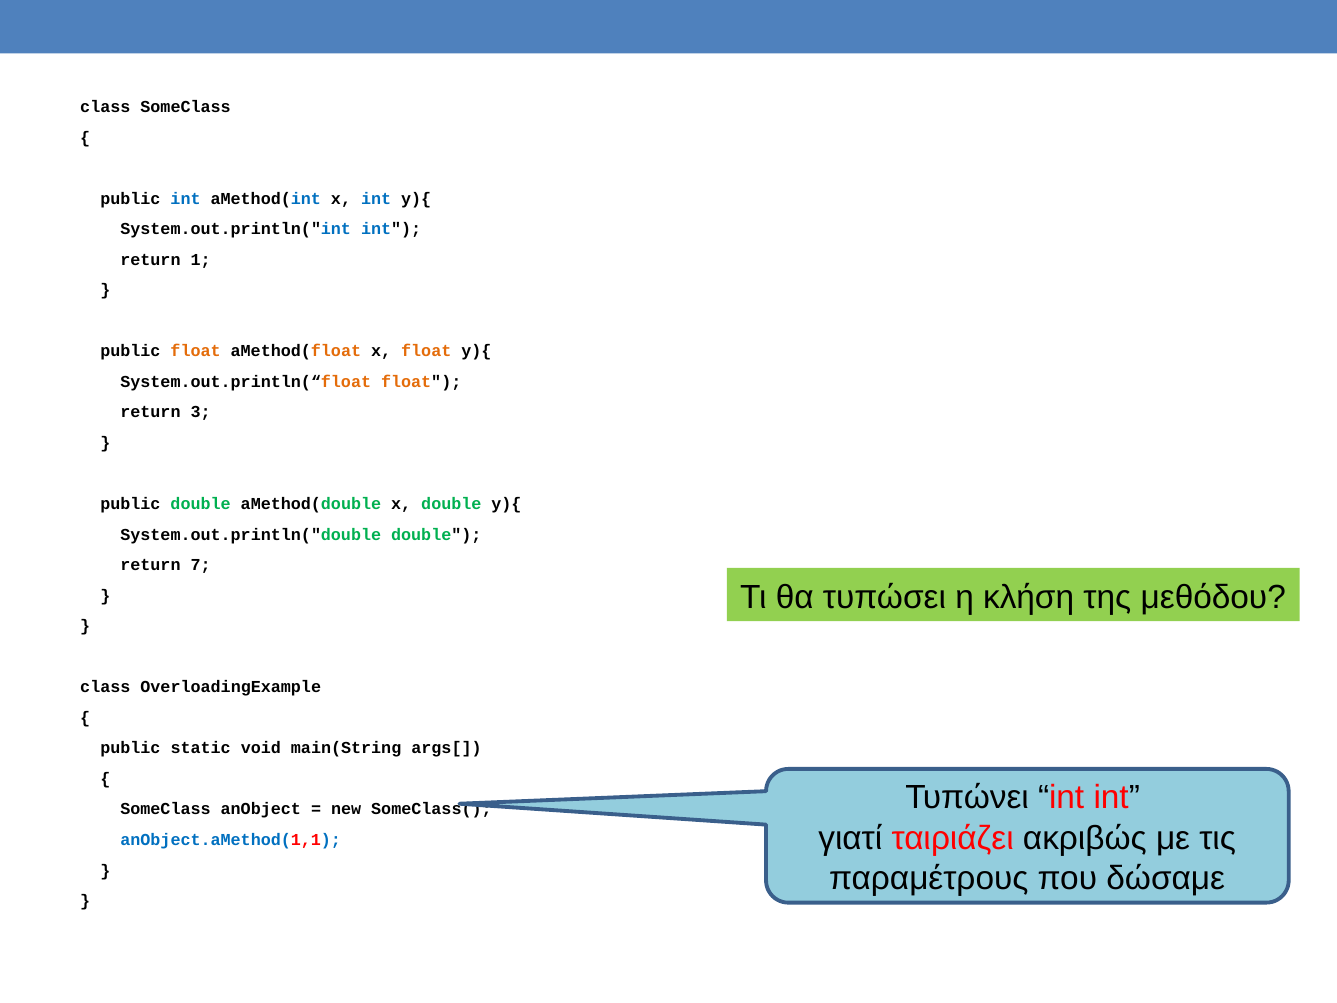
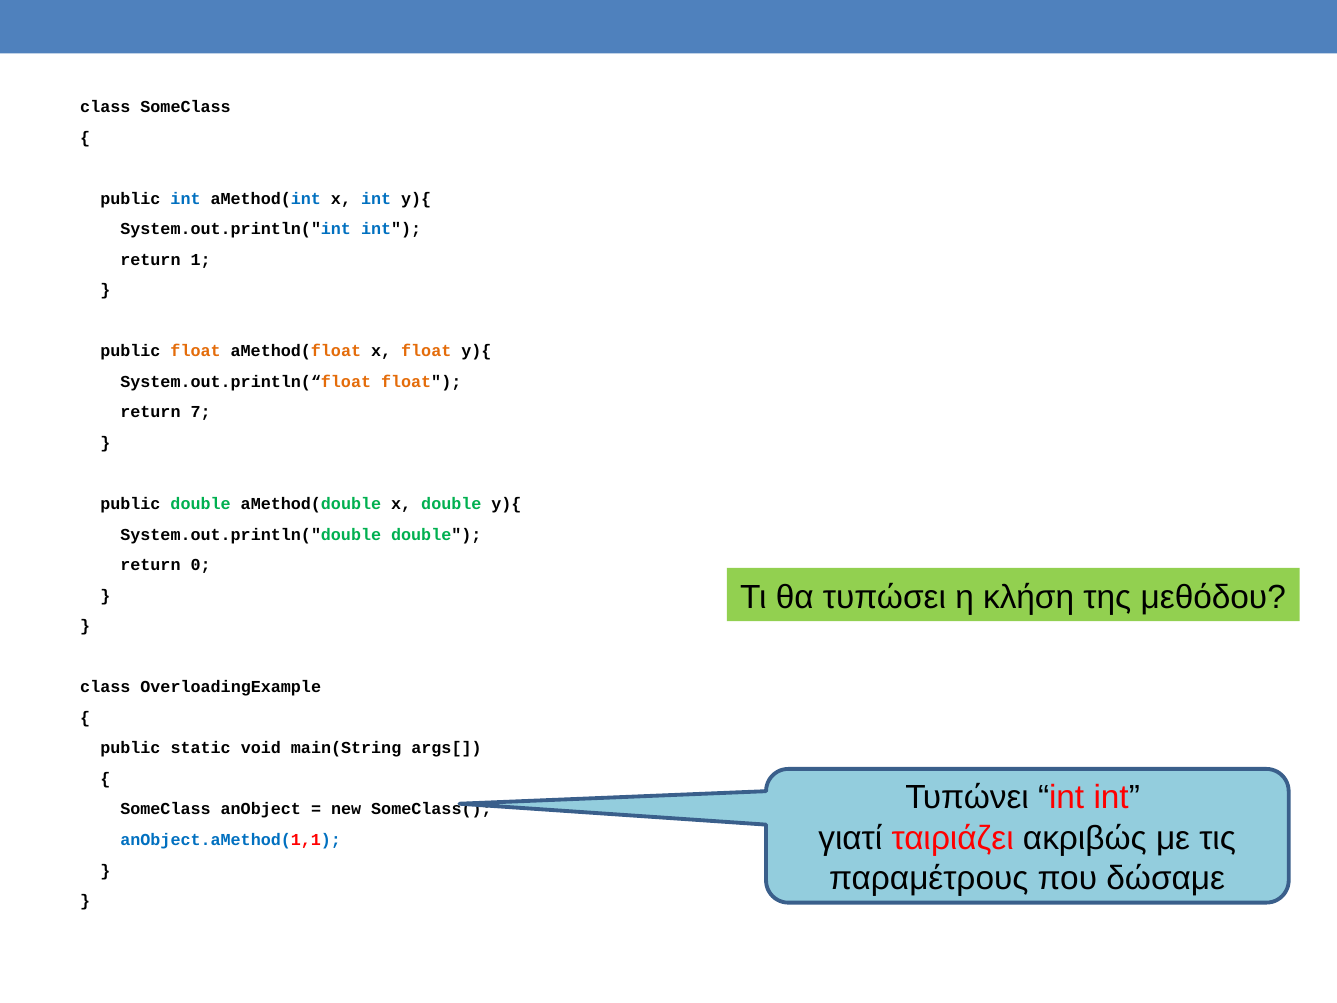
3: 3 -> 7
7: 7 -> 0
